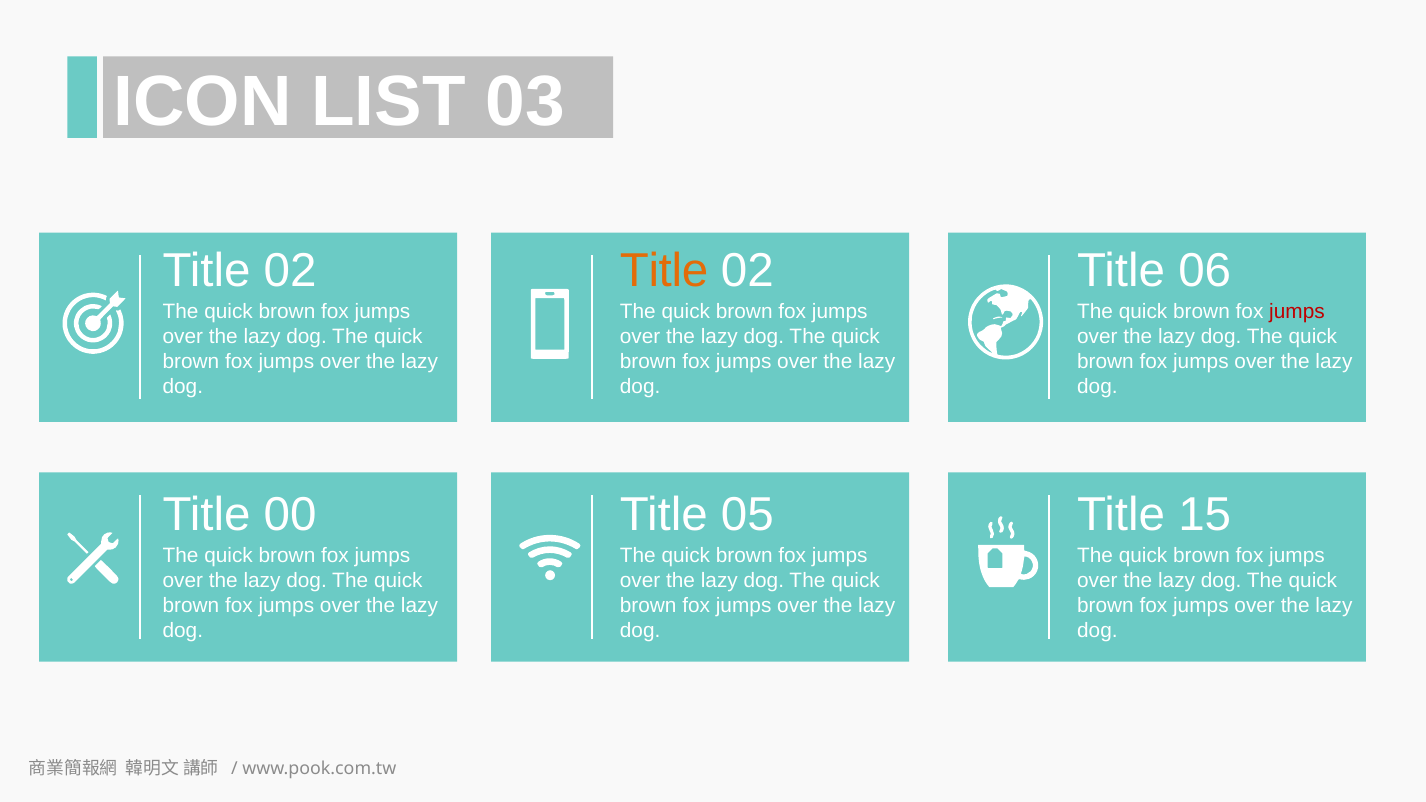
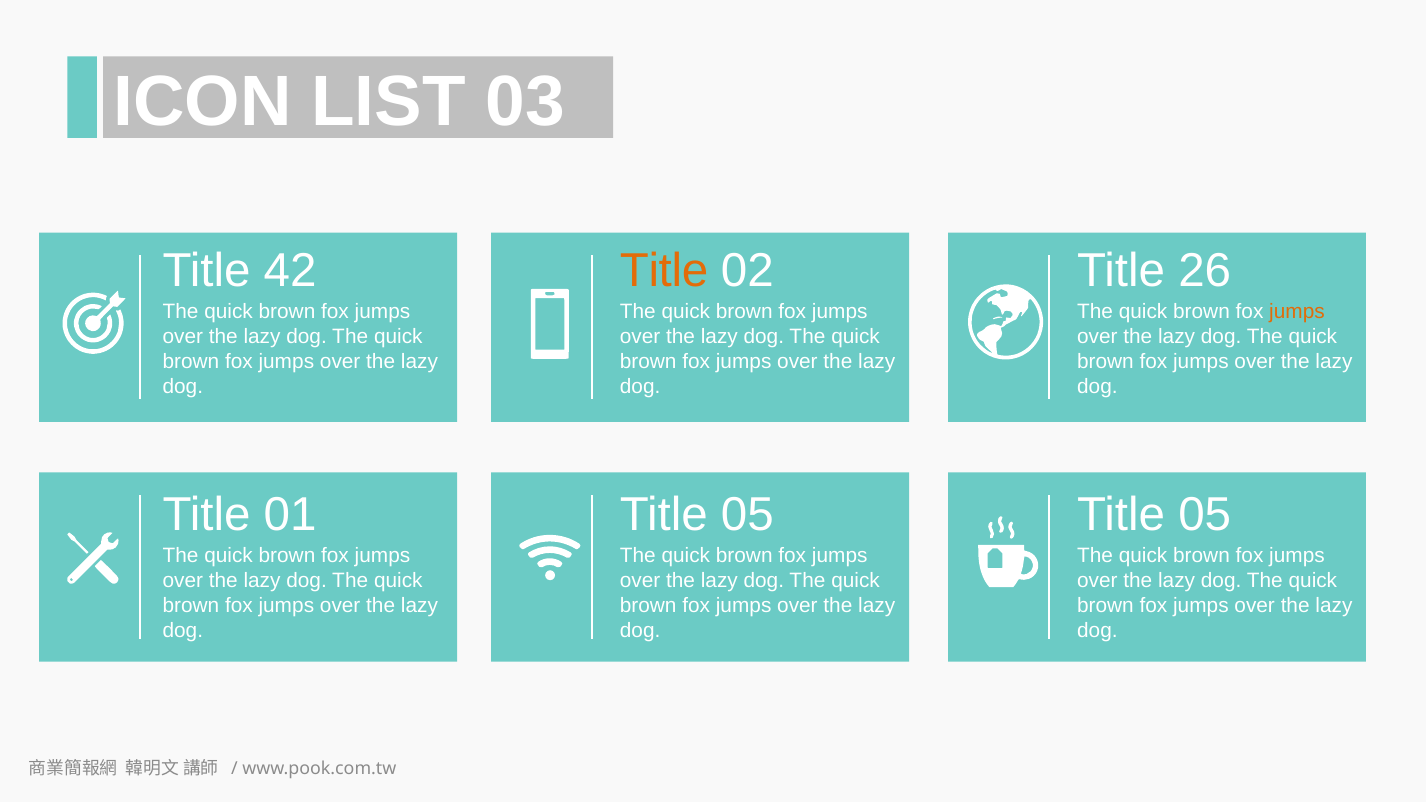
02 at (290, 271): 02 -> 42
06: 06 -> 26
jumps at (1297, 312) colour: red -> orange
00: 00 -> 01
15 at (1205, 515): 15 -> 05
